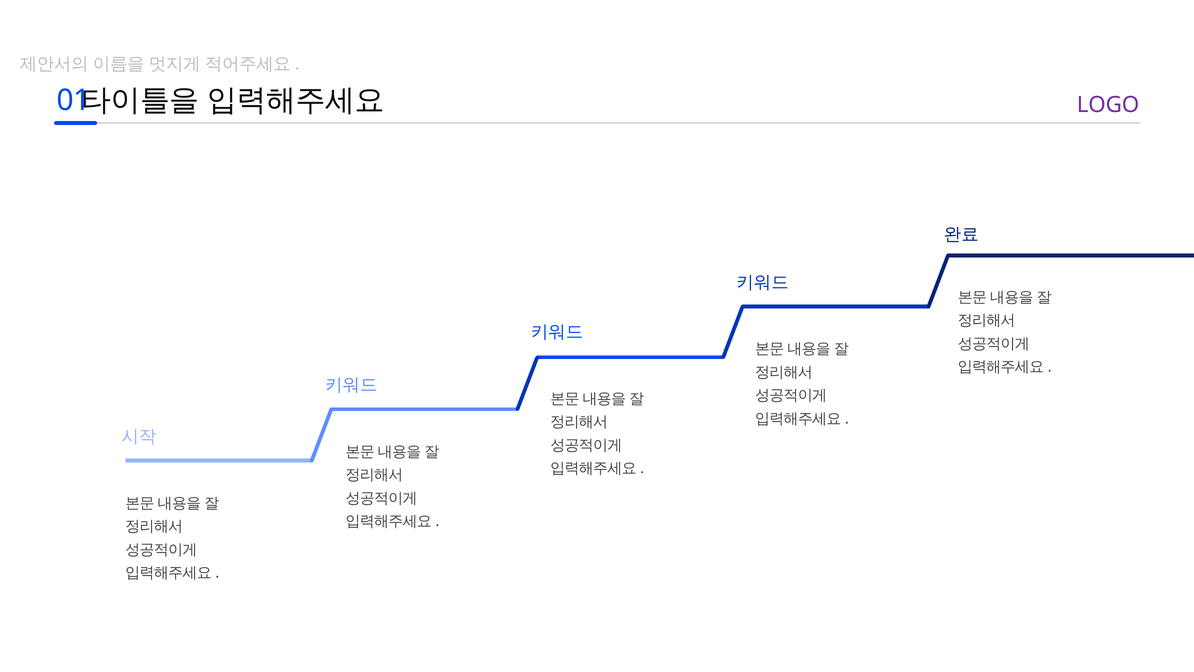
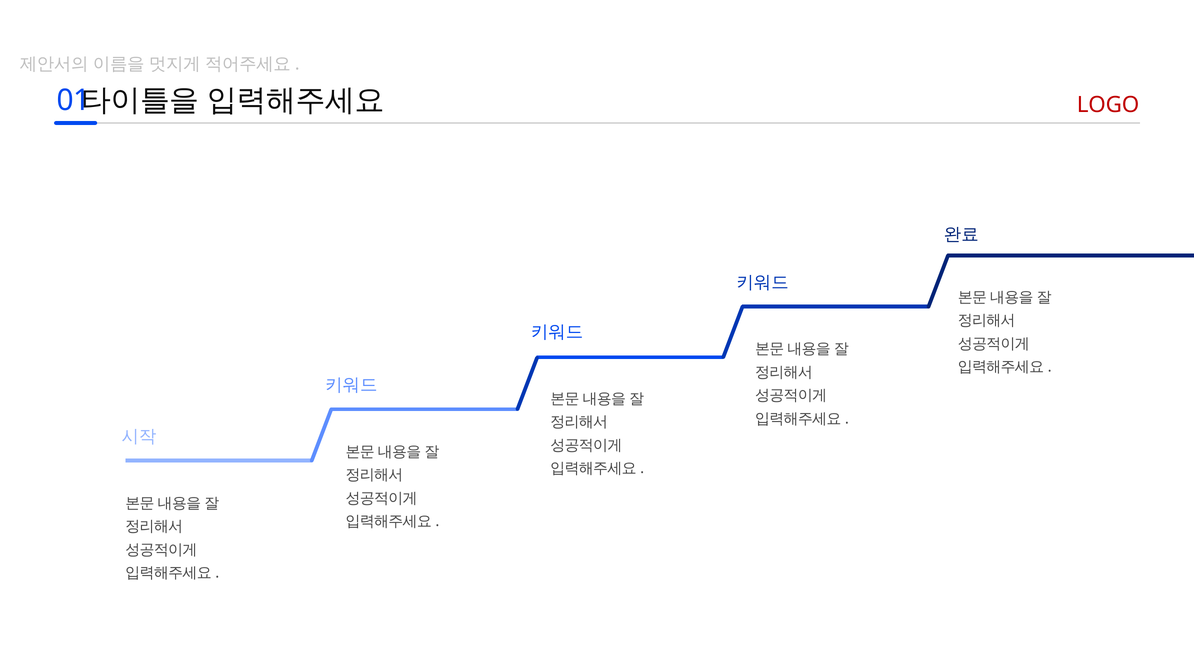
LOGO colour: purple -> red
